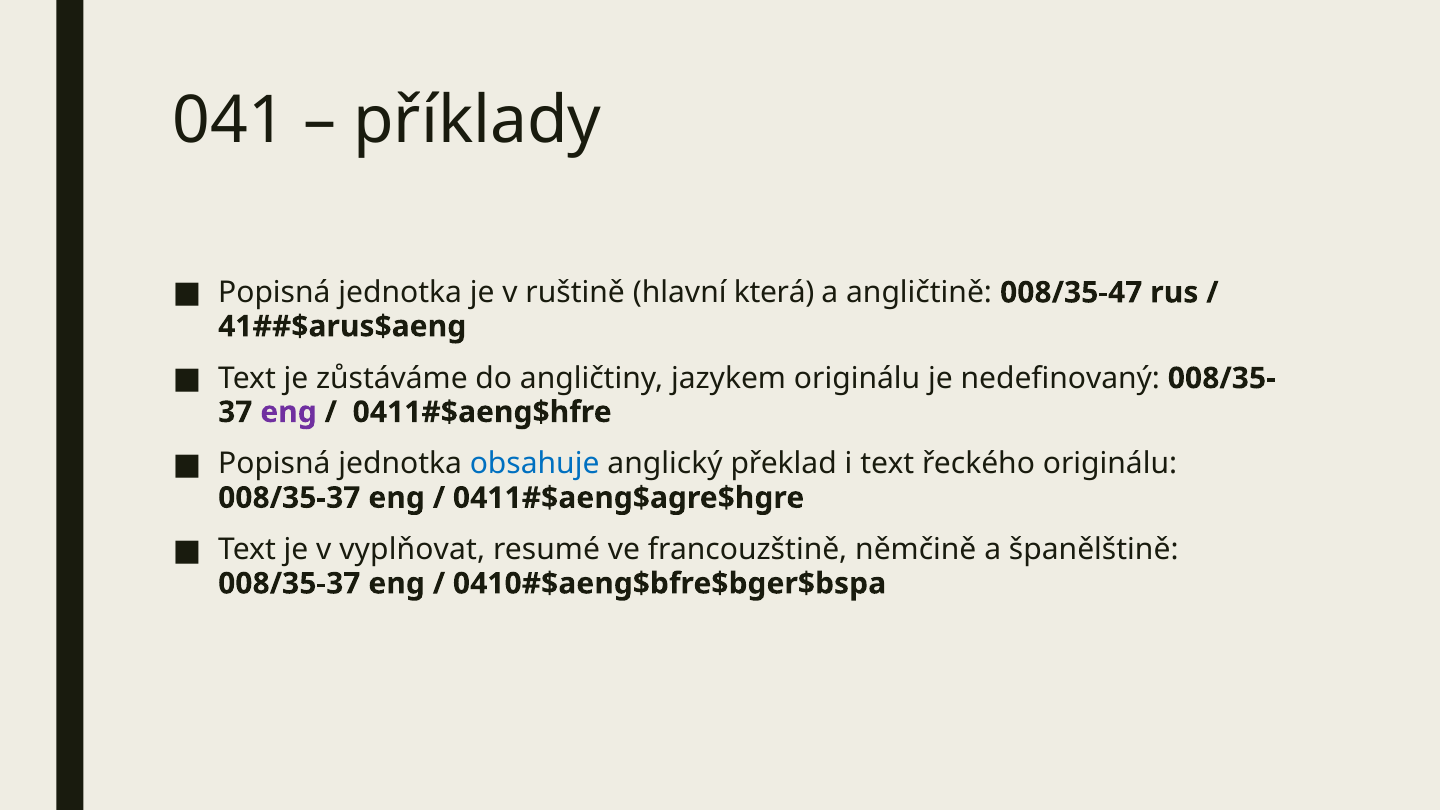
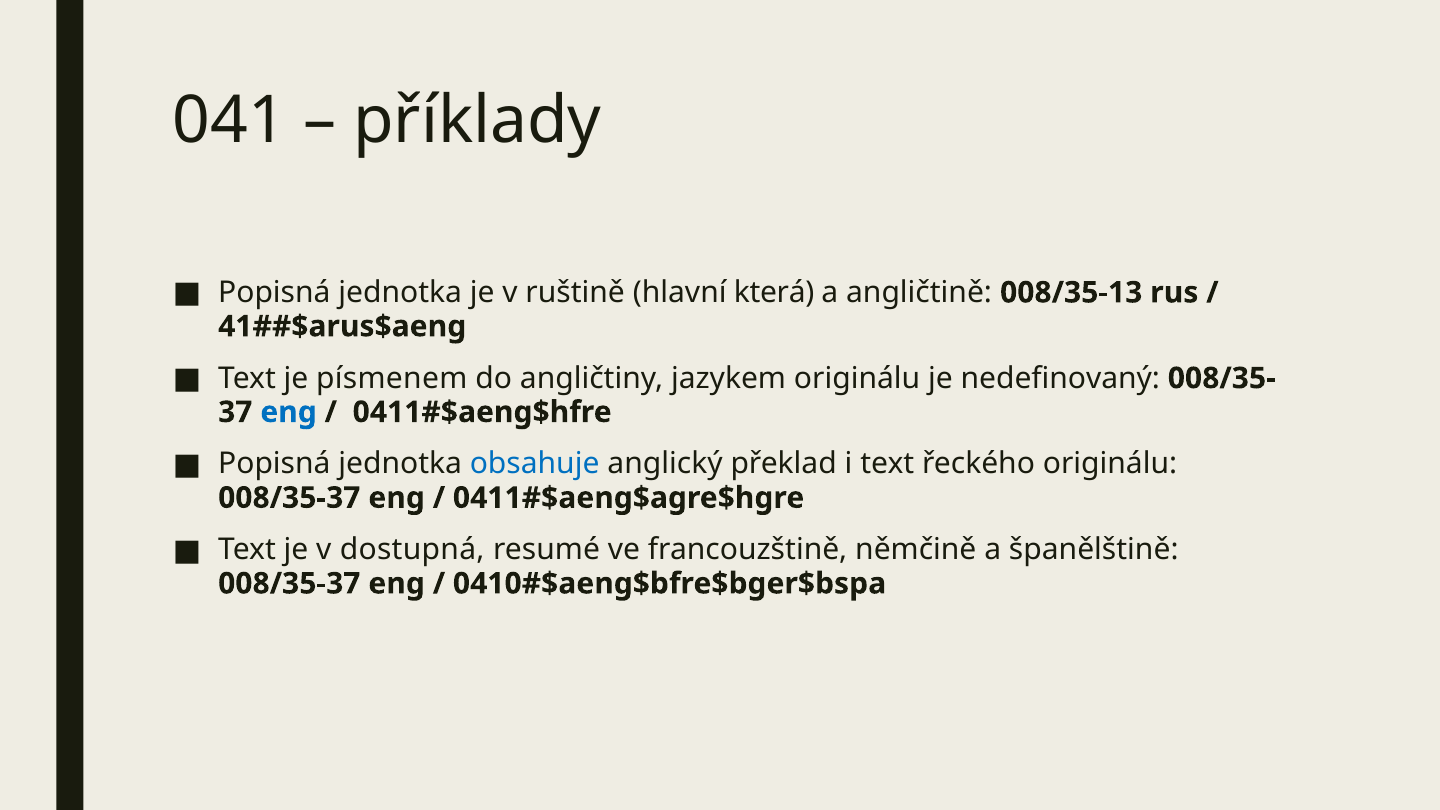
008/35-47: 008/35-47 -> 008/35-13
zůstáváme: zůstáváme -> písmenem
eng at (289, 412) colour: purple -> blue
vyplňovat: vyplňovat -> dostupná
